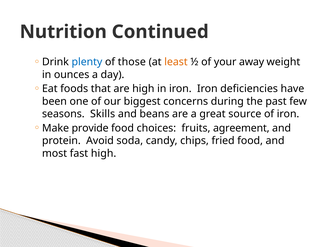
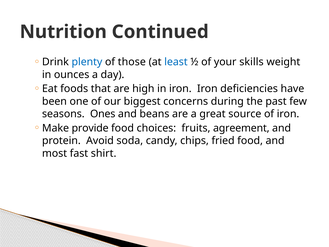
least colour: orange -> blue
away: away -> skills
Skills: Skills -> Ones
fast high: high -> shirt
